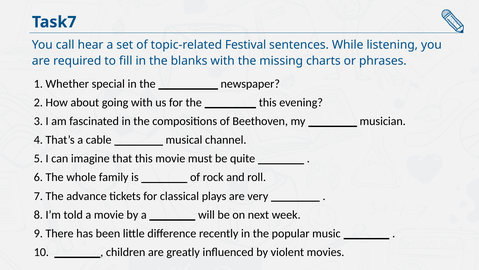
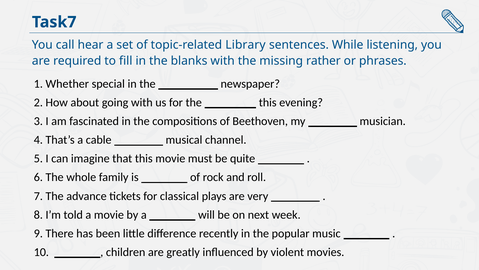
Festival: Festival -> Library
charts: charts -> rather
